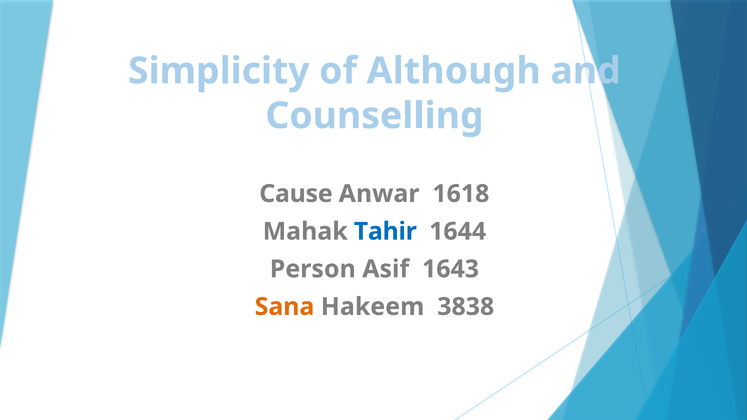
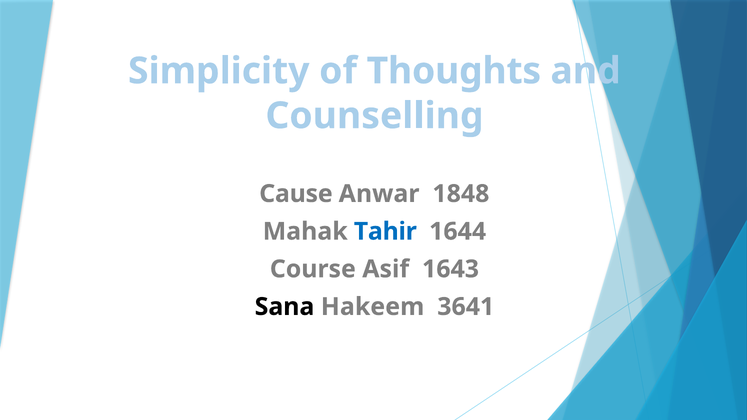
Although: Although -> Thoughts
1618: 1618 -> 1848
Person: Person -> Course
Sana colour: orange -> black
3838: 3838 -> 3641
